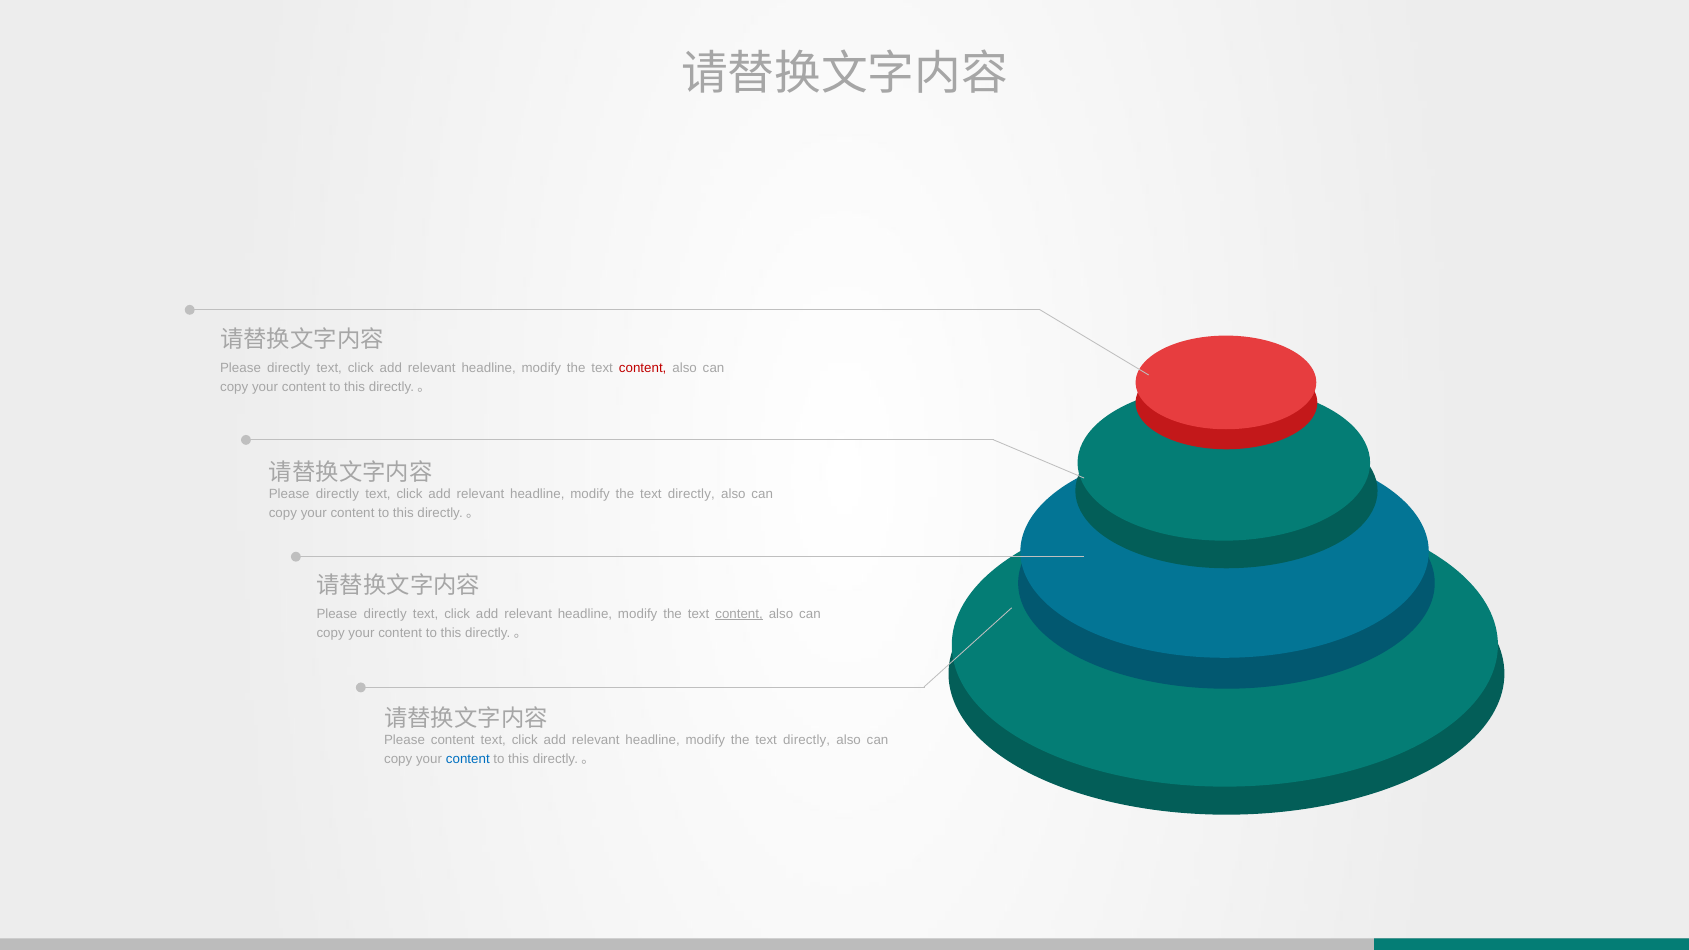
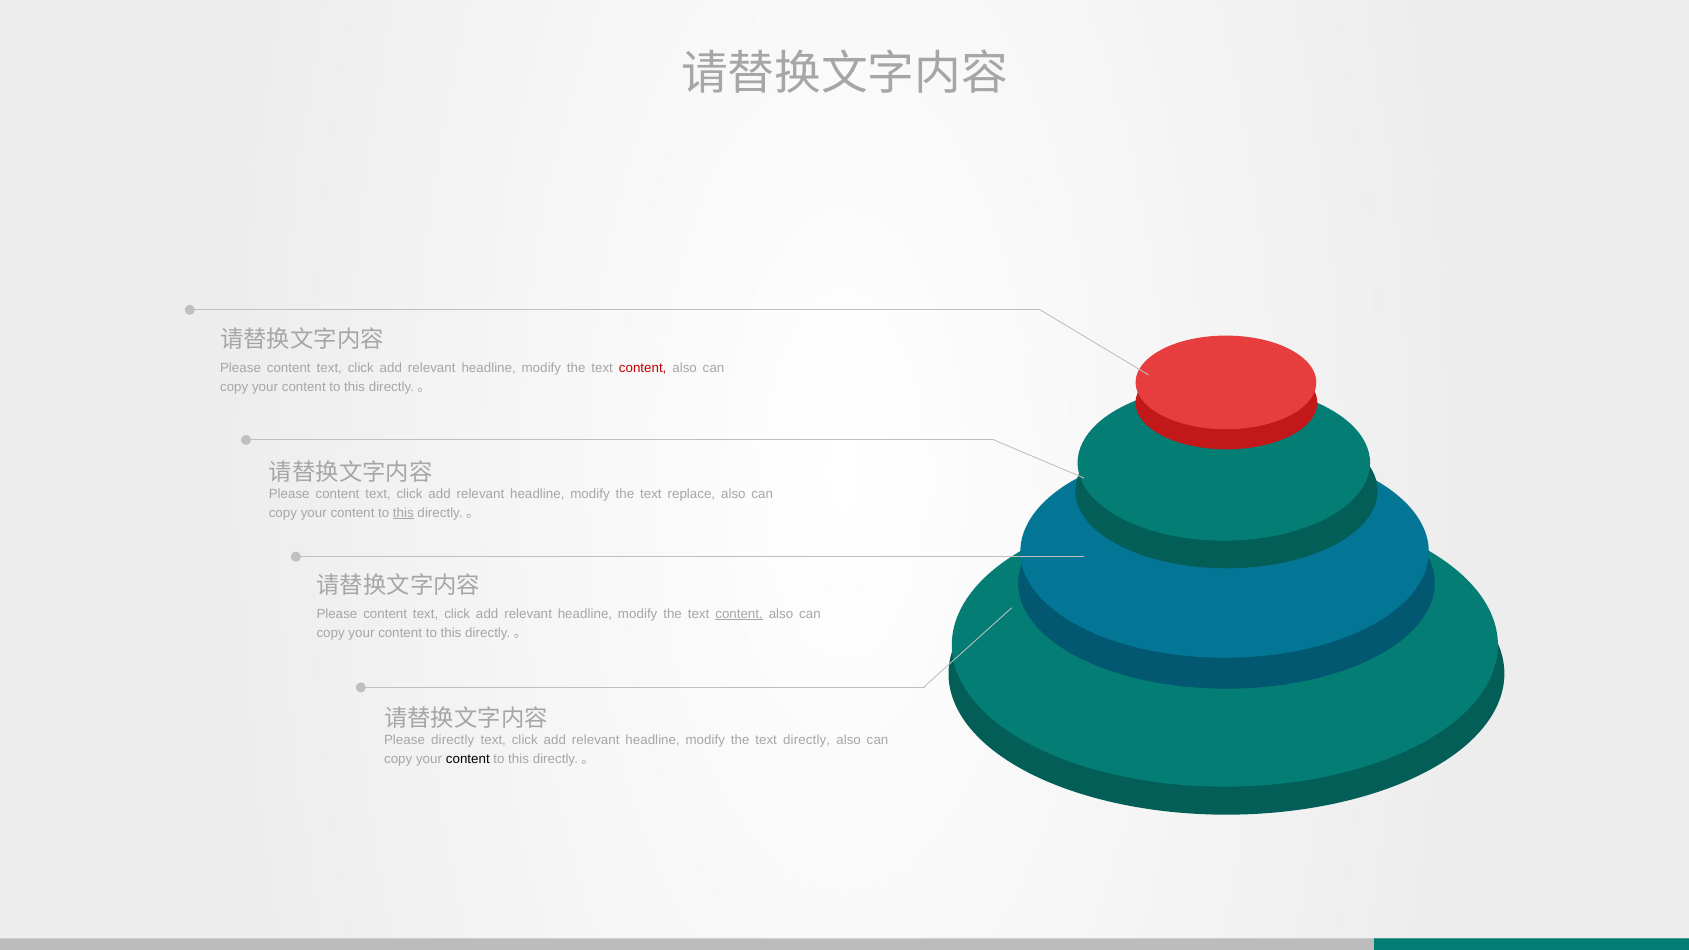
directly at (289, 368): directly -> content
directly at (337, 494): directly -> content
directly at (691, 494): directly -> replace
this at (403, 513) underline: none -> present
directly at (385, 614): directly -> content
Please content: content -> directly
content at (468, 759) colour: blue -> black
